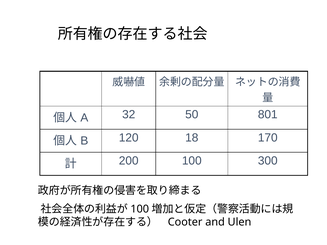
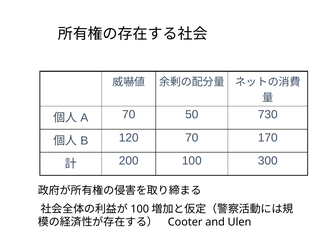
32 at (129, 115): 32 -> 70
801: 801 -> 730
120 18: 18 -> 70
